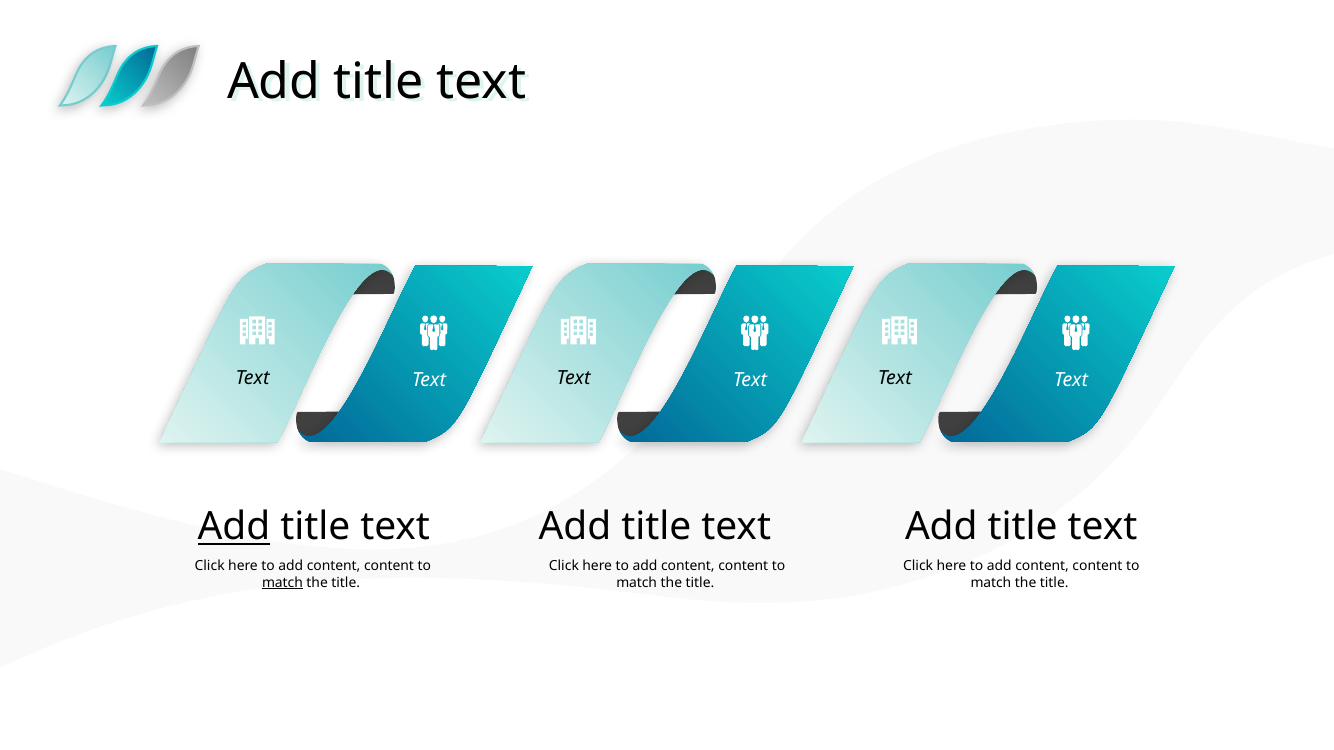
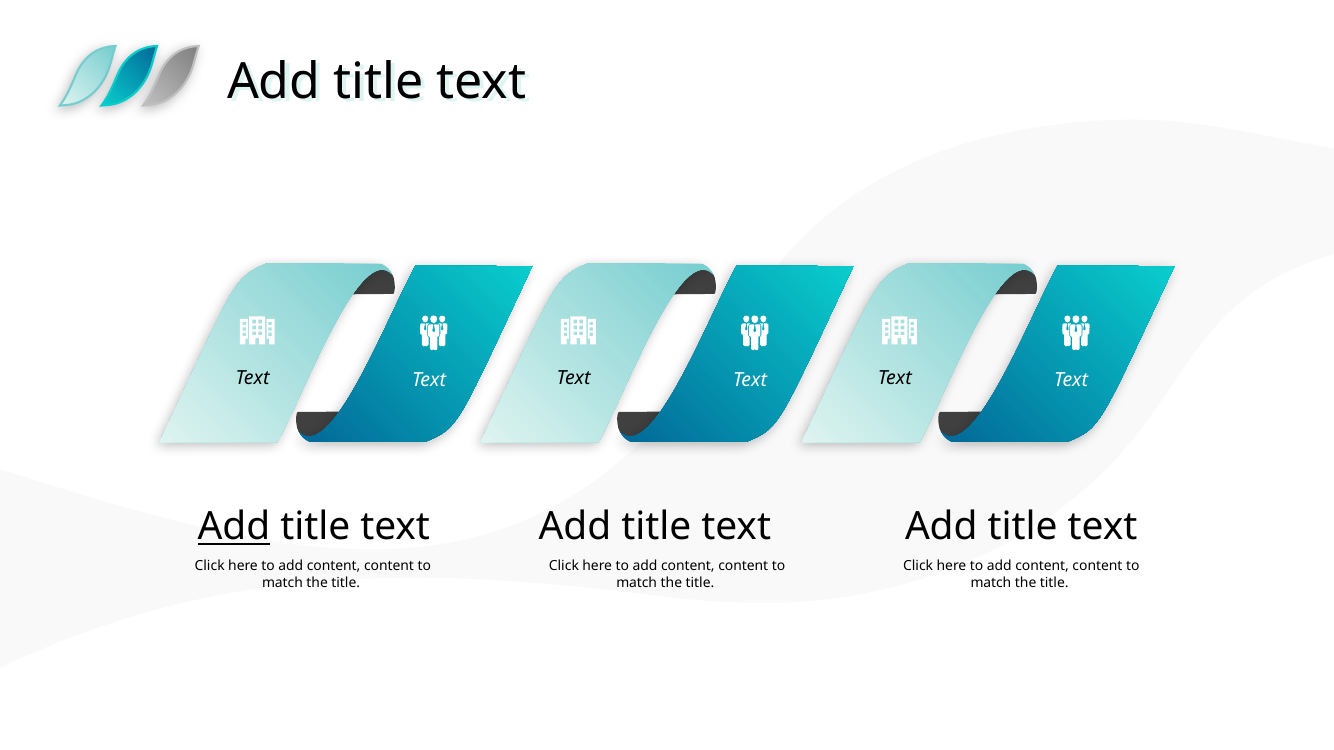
match at (282, 583) underline: present -> none
